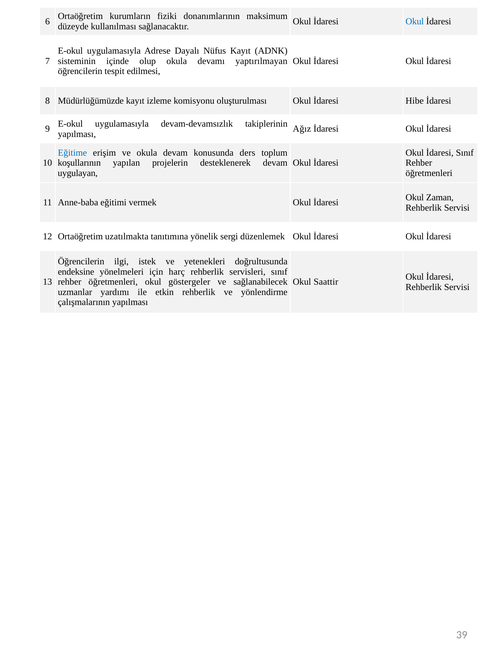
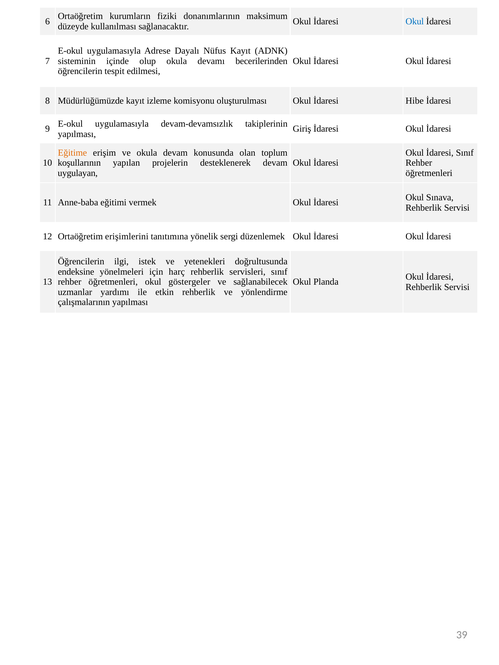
yaptırılmayan: yaptırılmayan -> becerilerinden
Ağız: Ağız -> Giriş
Eğitime colour: blue -> orange
ders: ders -> olan
Zaman: Zaman -> Sınava
uzatılmakta: uzatılmakta -> erişimlerini
Saattir: Saattir -> Planda
